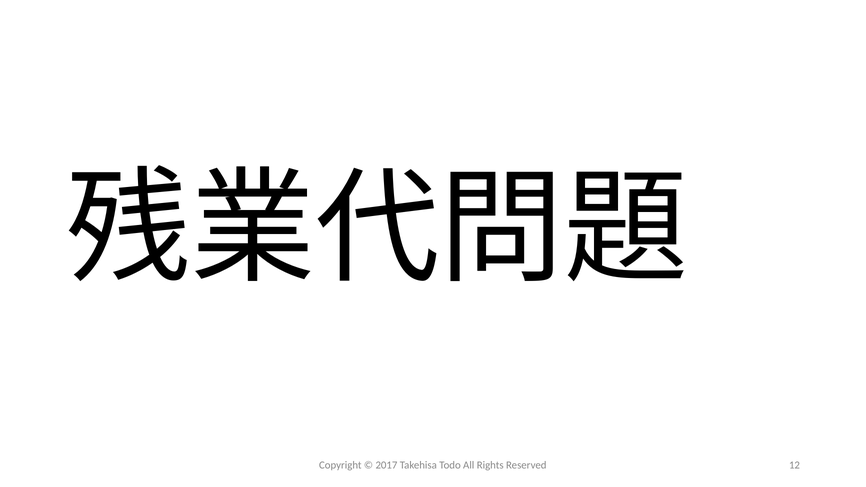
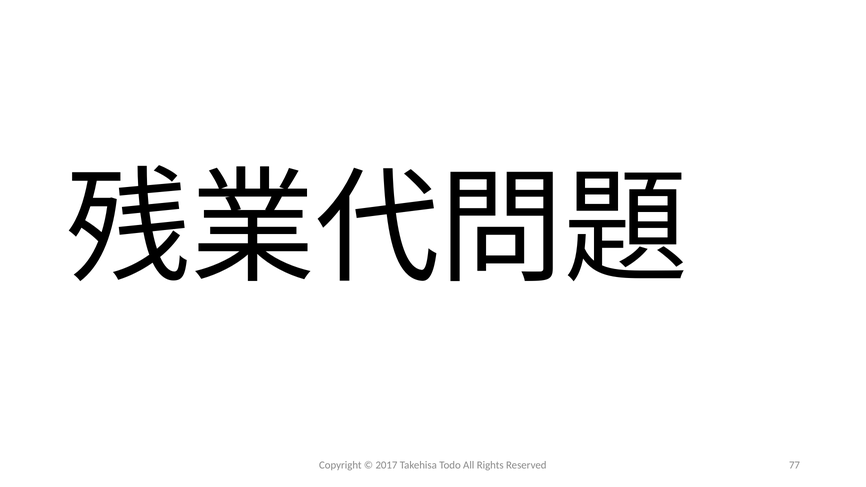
12: 12 -> 77
